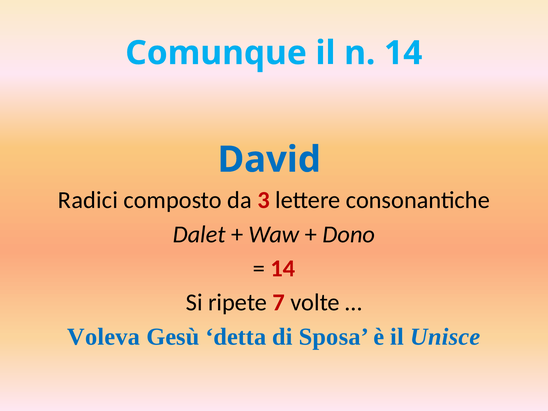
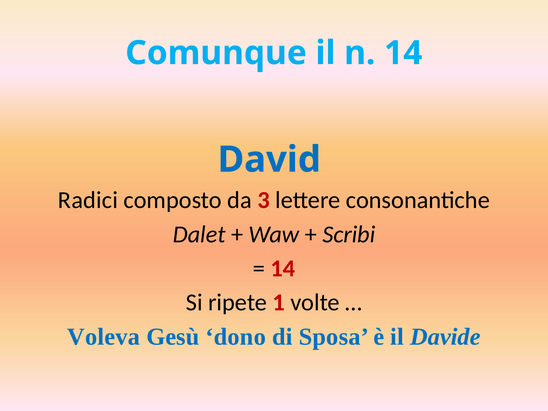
Dono: Dono -> Scribi
7: 7 -> 1
detta: detta -> dono
Unisce: Unisce -> Davide
